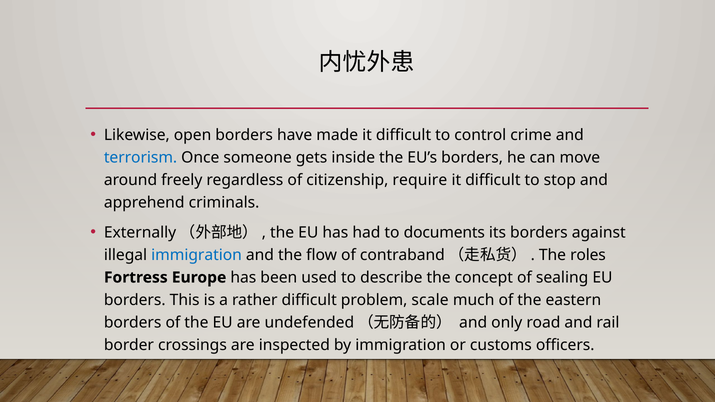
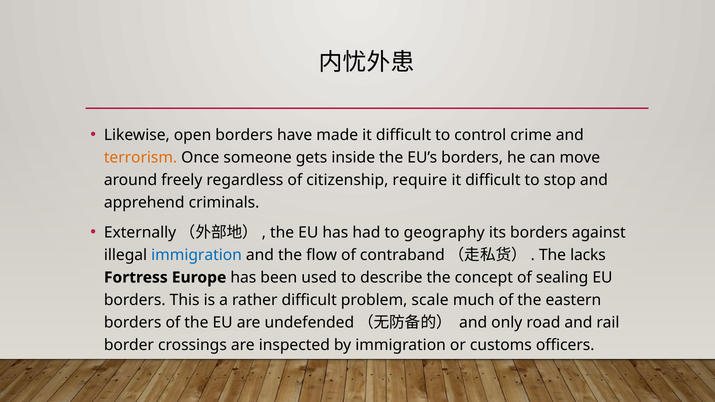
terrorism colour: blue -> orange
documents: documents -> geography
roles: roles -> lacks
